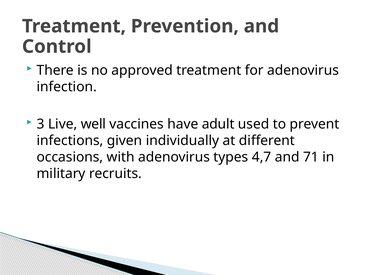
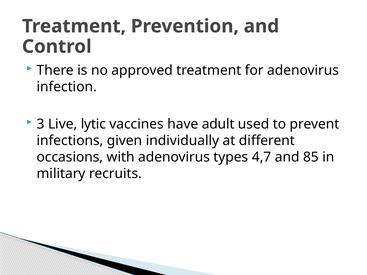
well: well -> lytic
71: 71 -> 85
